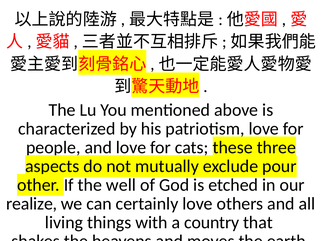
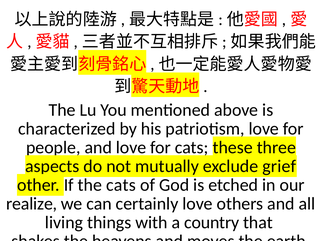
pour: pour -> grief
the well: well -> cats
